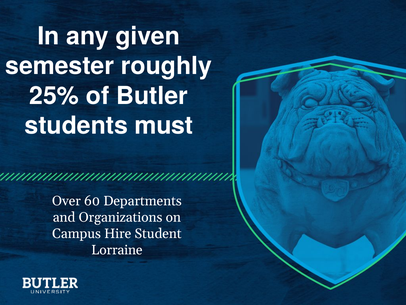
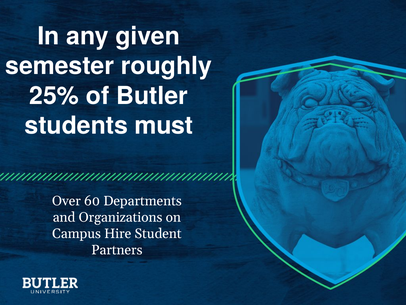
Lorraine: Lorraine -> Partners
